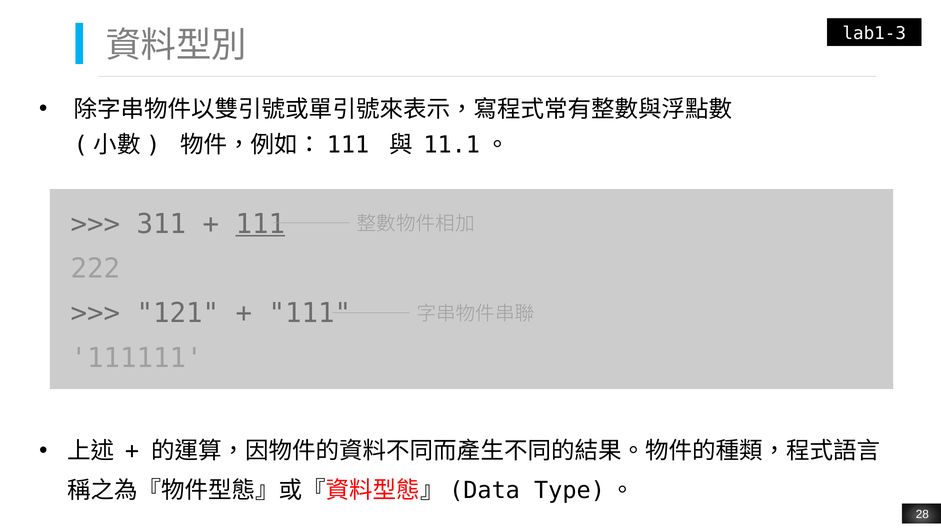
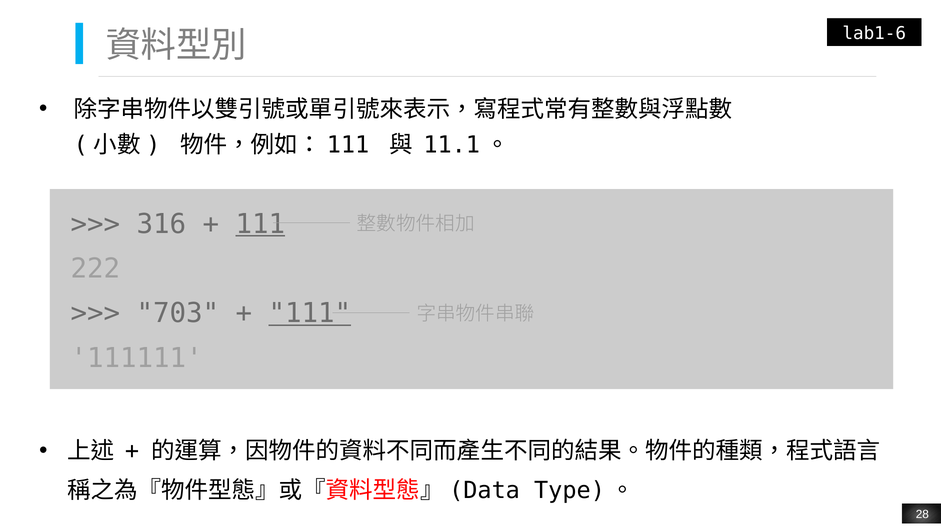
lab1-3: lab1-3 -> lab1-6
311: 311 -> 316
121: 121 -> 703
111 at (310, 313) underline: none -> present
